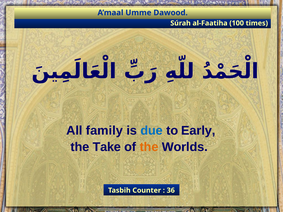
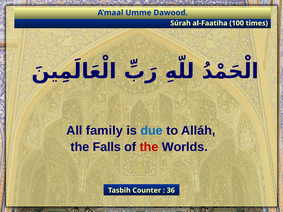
Early: Early -> Alláh
Take: Take -> Falls
the at (149, 147) colour: orange -> red
